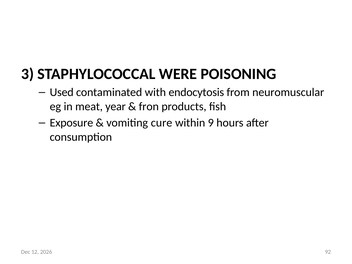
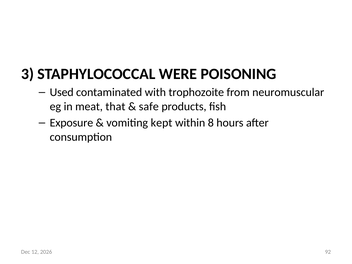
endocytosis: endocytosis -> trophozoite
year: year -> that
fron: fron -> safe
cure: cure -> kept
9: 9 -> 8
